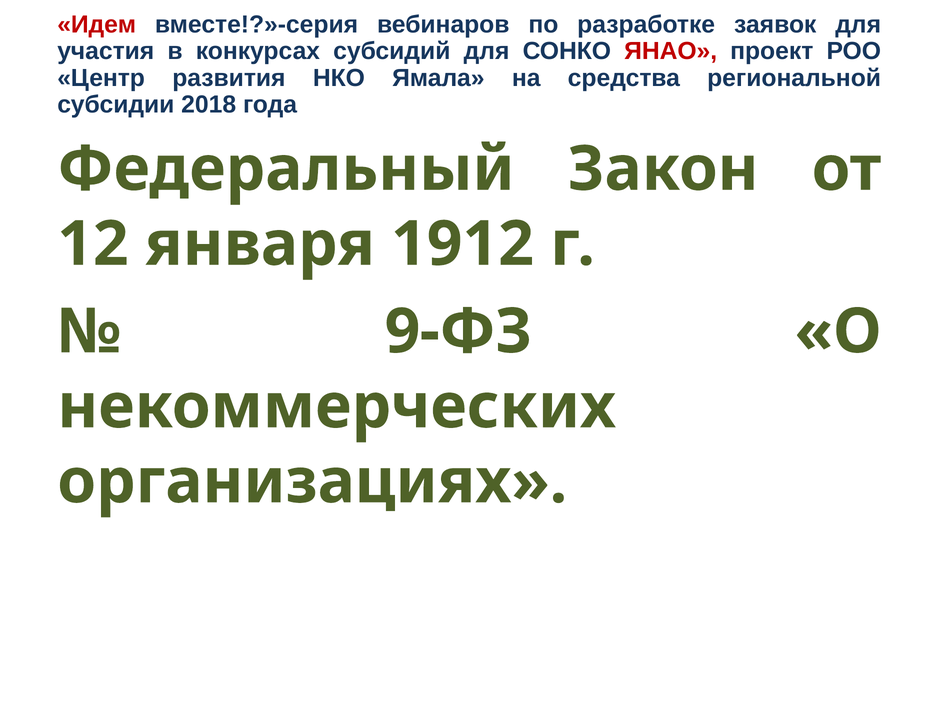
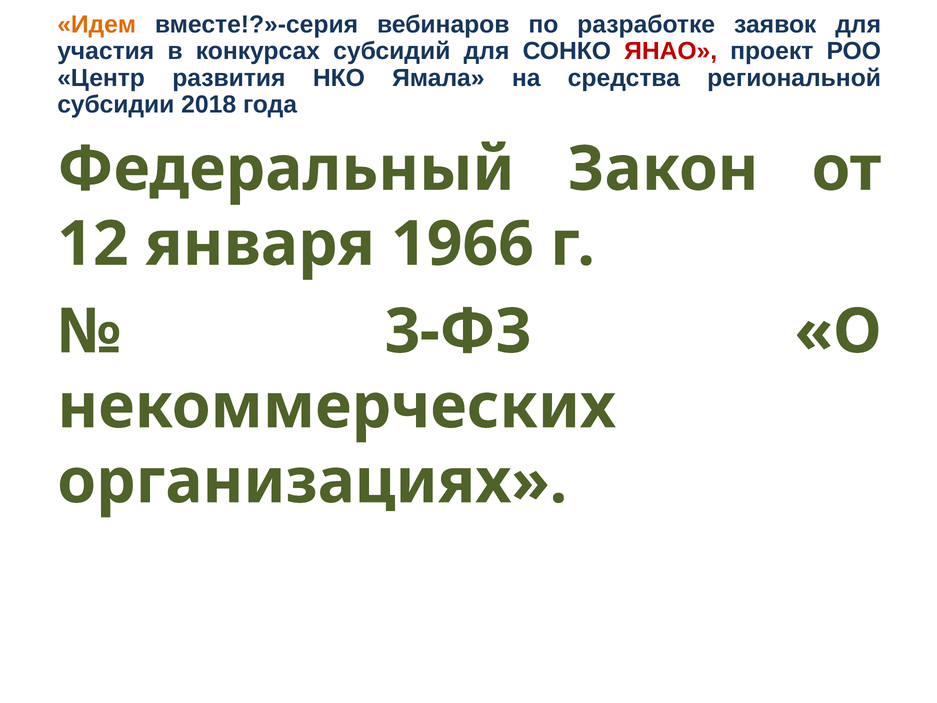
Идем colour: red -> orange
1912: 1912 -> 1966
9-ФЗ: 9-ФЗ -> 3-ФЗ
